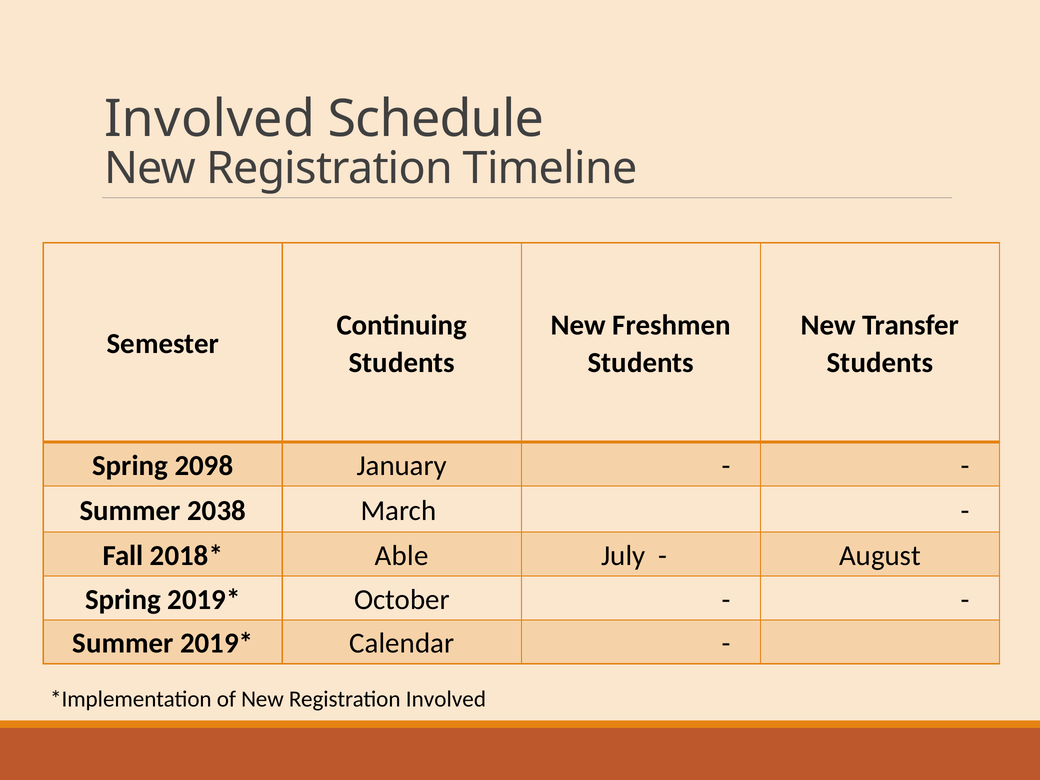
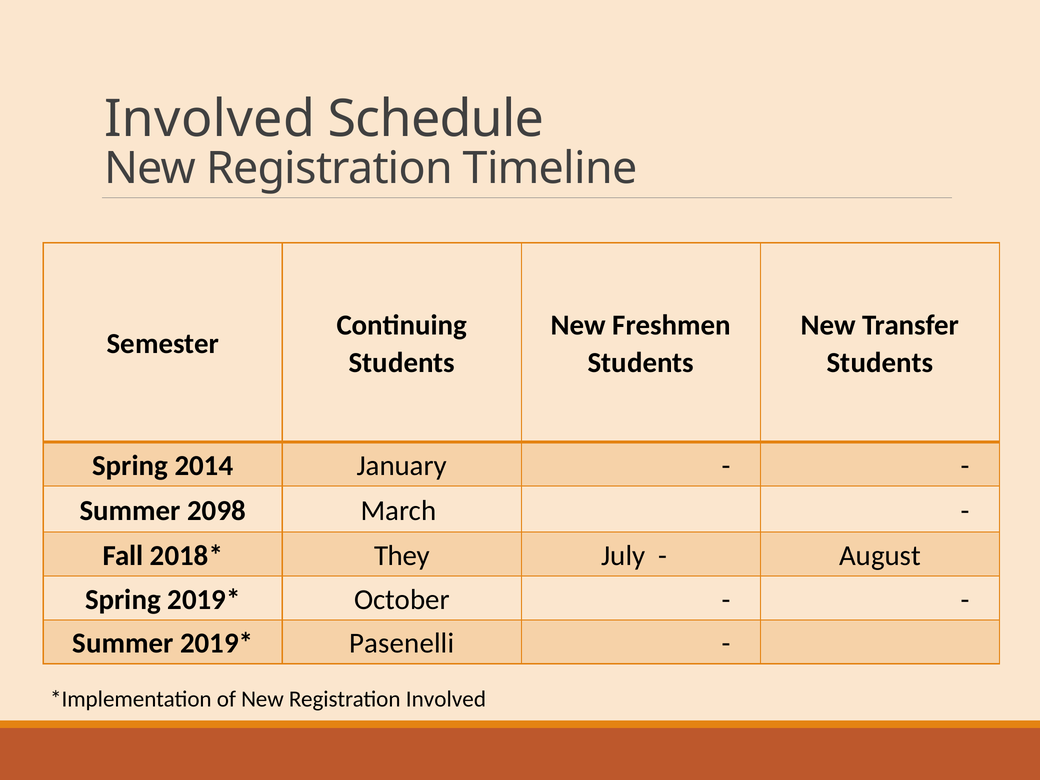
2098: 2098 -> 2014
2038: 2038 -> 2098
Able: Able -> They
Calendar: Calendar -> Pasenelli
